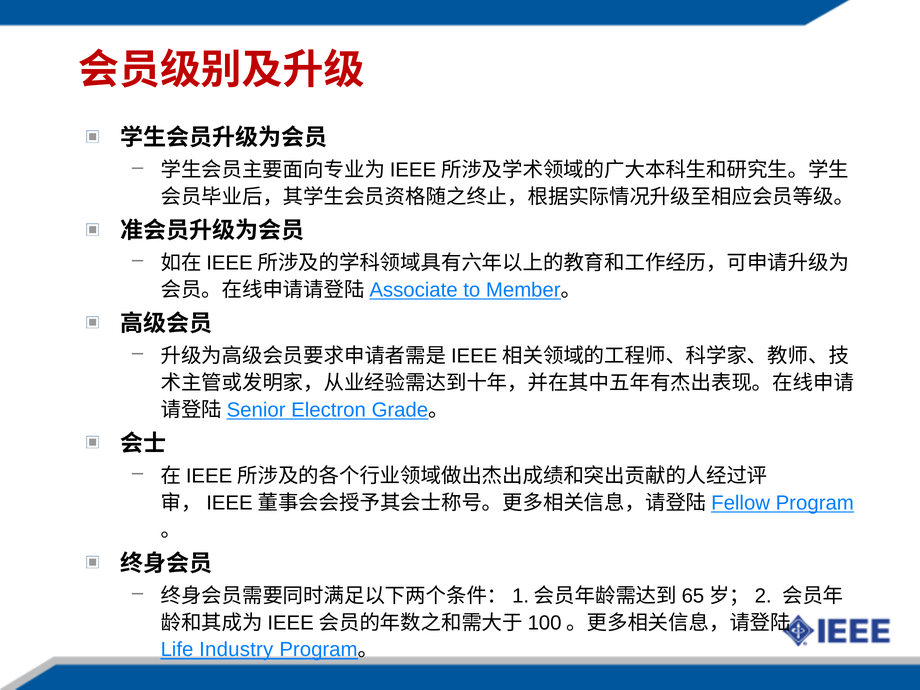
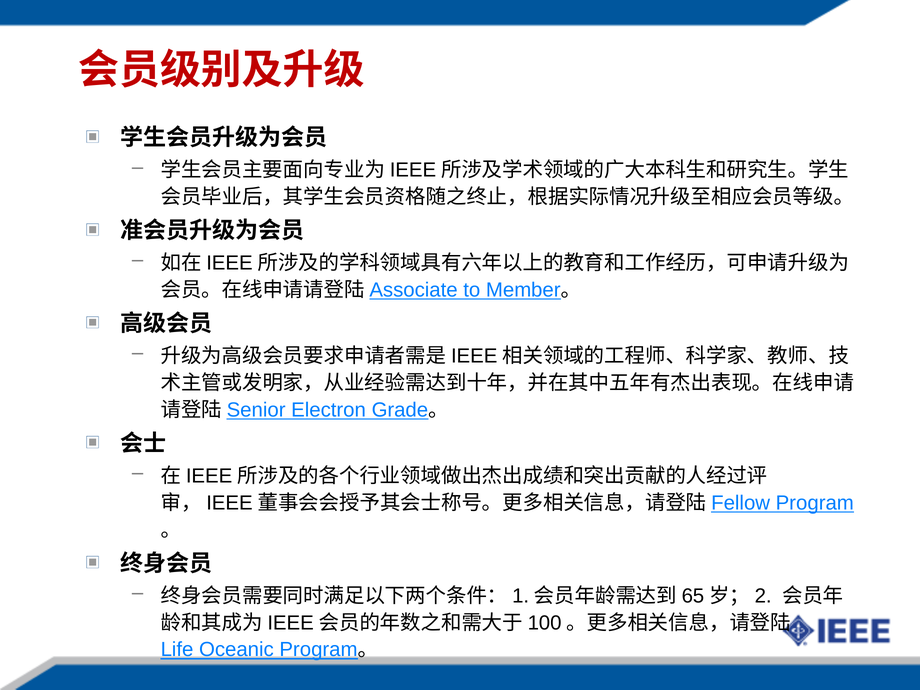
Industry: Industry -> Oceanic
